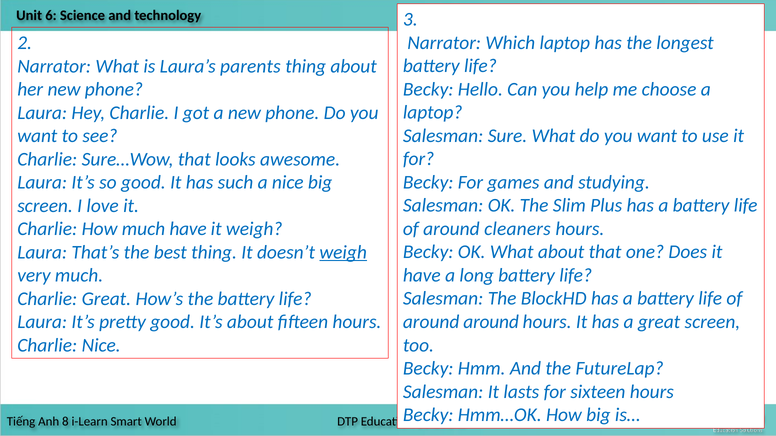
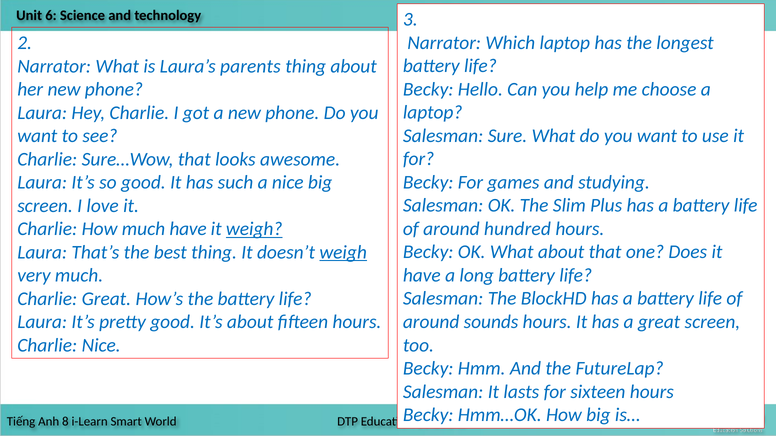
cleaners: cleaners -> hundred
weigh at (254, 229) underline: none -> present
around around: around -> sounds
